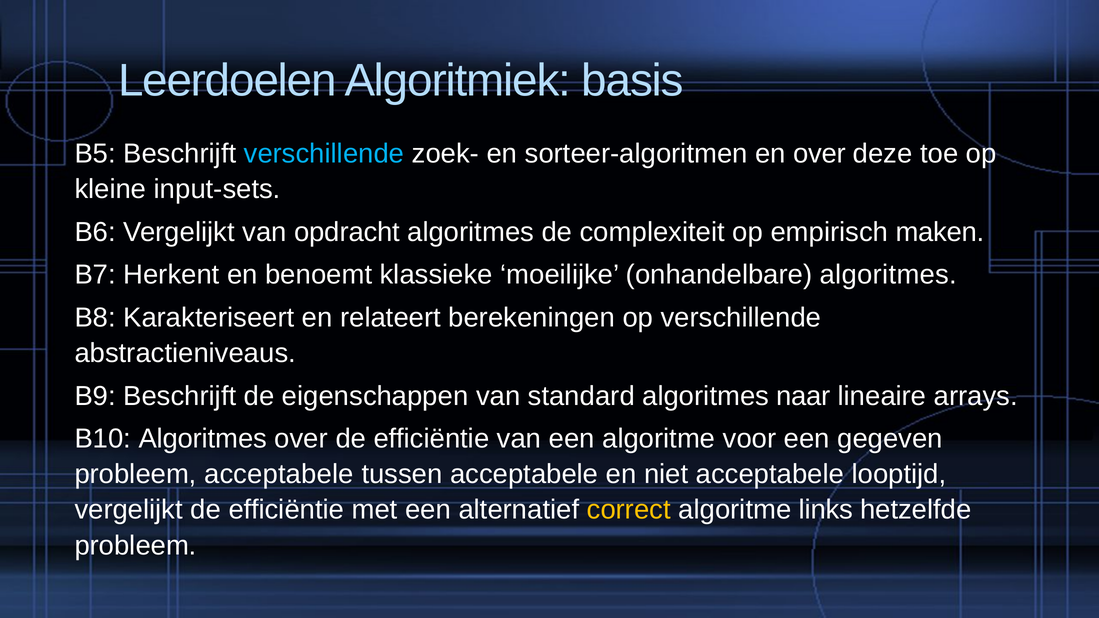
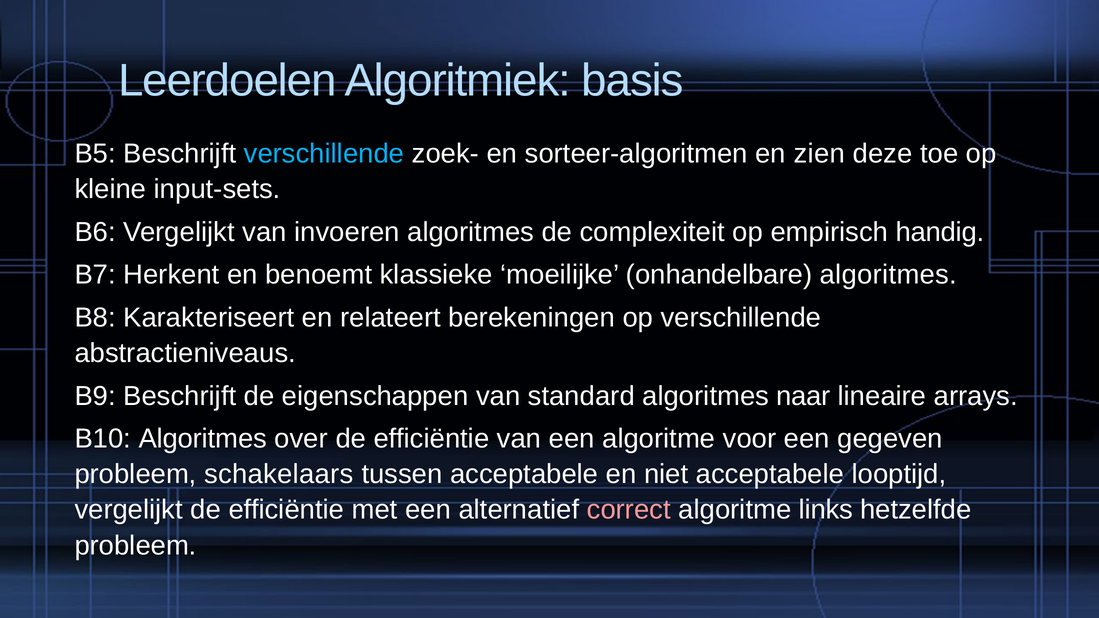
en over: over -> zien
opdracht: opdracht -> invoeren
maken: maken -> handig
probleem acceptabele: acceptabele -> schakelaars
correct colour: yellow -> pink
